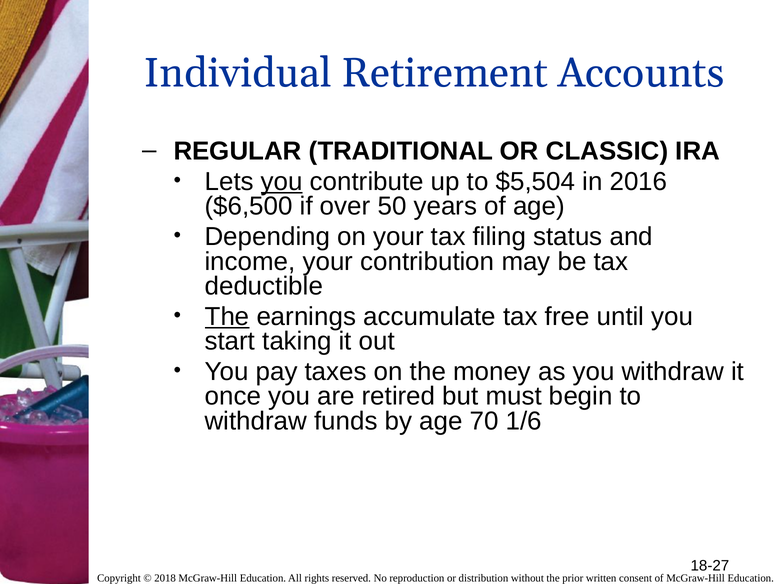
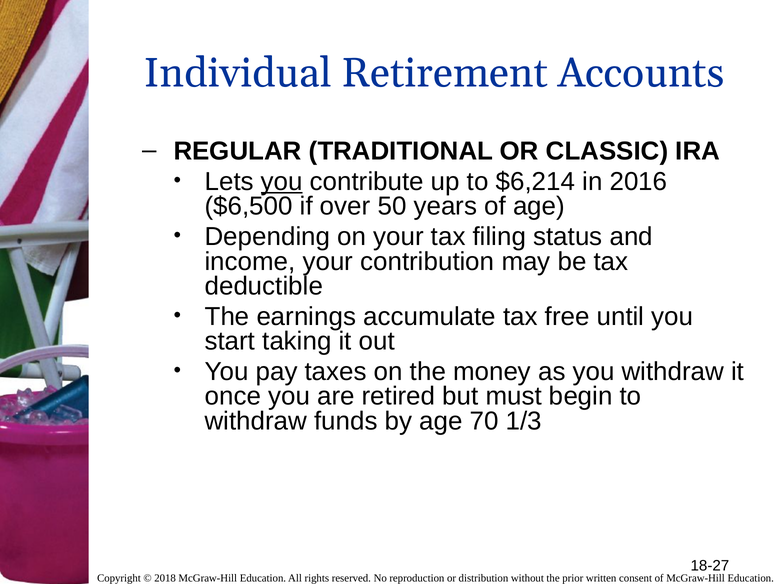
$5,504: $5,504 -> $6,214
The at (227, 316) underline: present -> none
1/6: 1/6 -> 1/3
